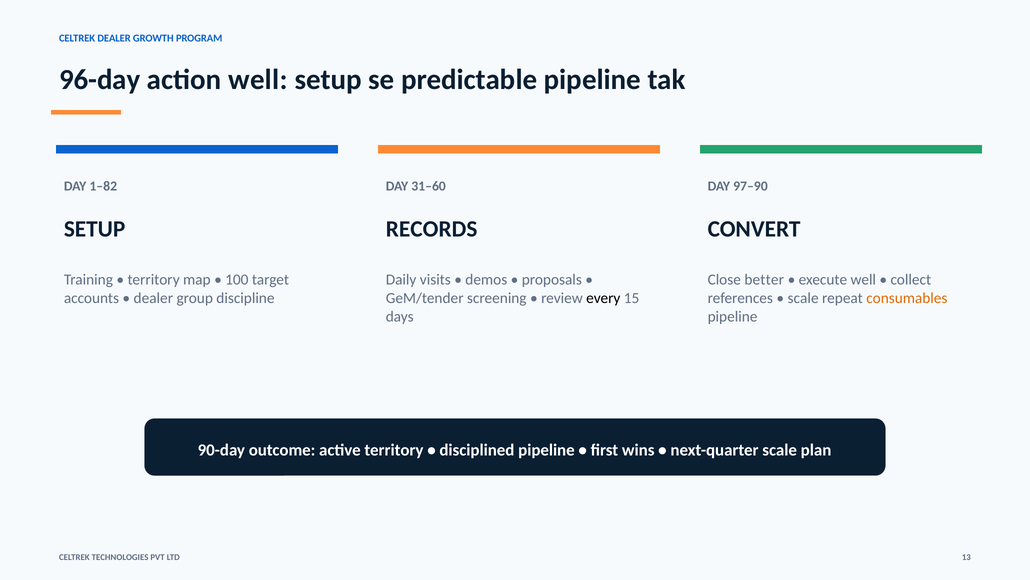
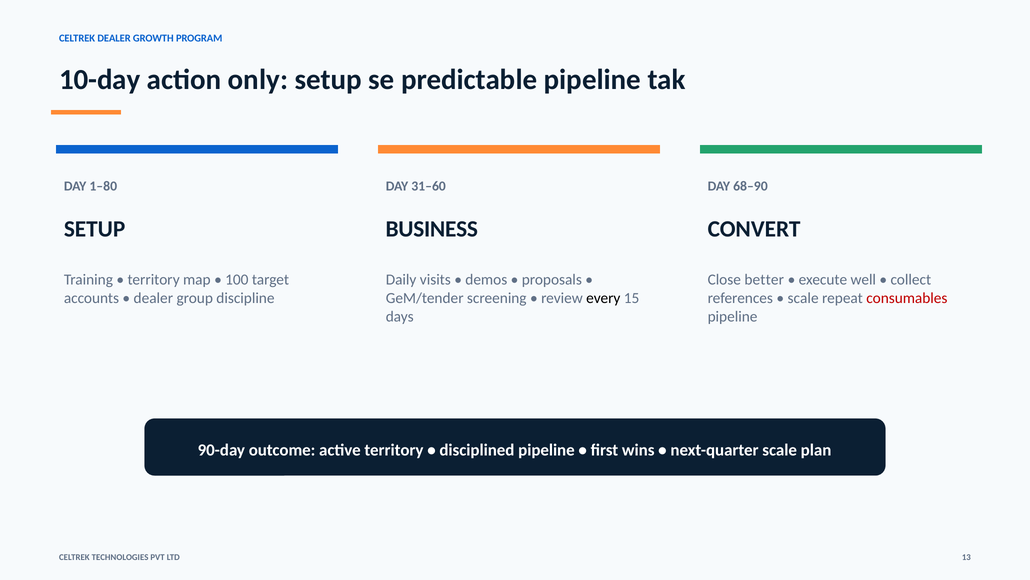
96-day: 96-day -> 10-day
action well: well -> only
1–82: 1–82 -> 1–80
97–90: 97–90 -> 68–90
RECORDS: RECORDS -> BUSINESS
consumables colour: orange -> red
